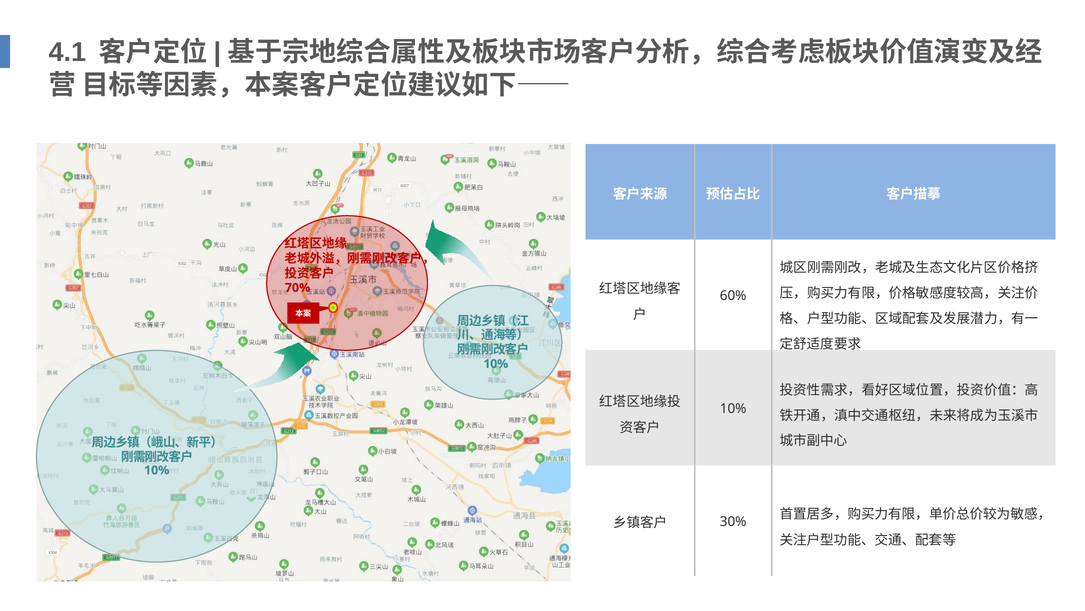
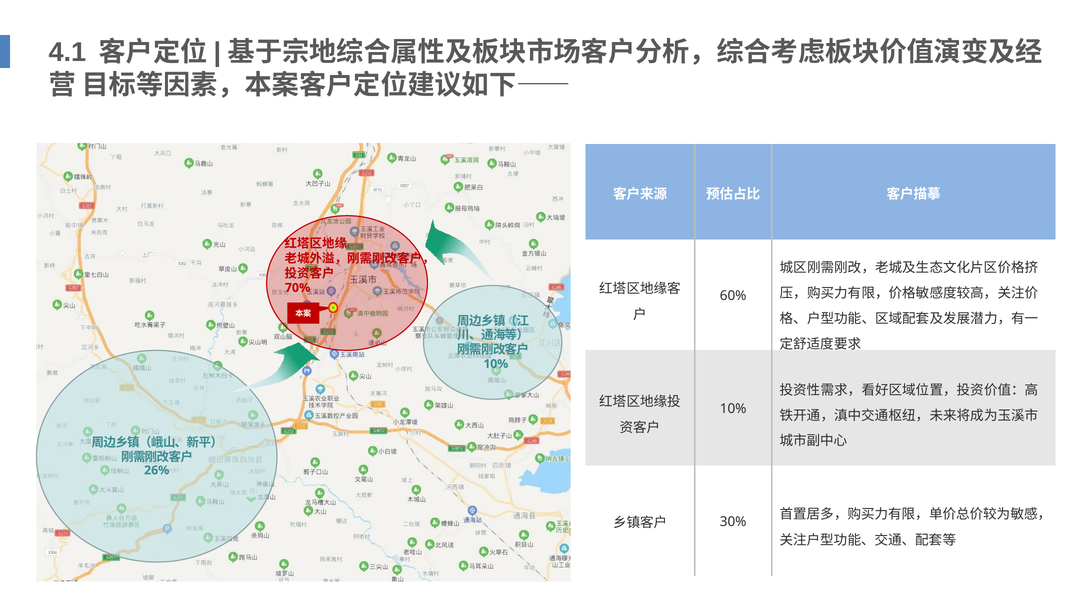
10% at (157, 470): 10% -> 26%
